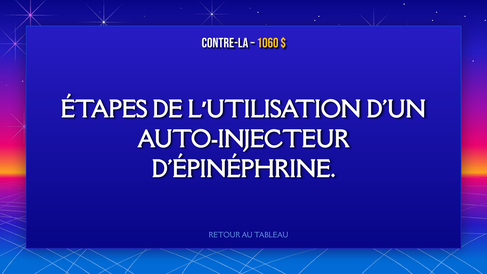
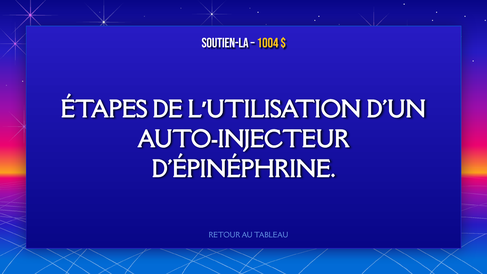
CONTRE-LA: CONTRE-LA -> SOUTIEN-LA
1060: 1060 -> 1004
